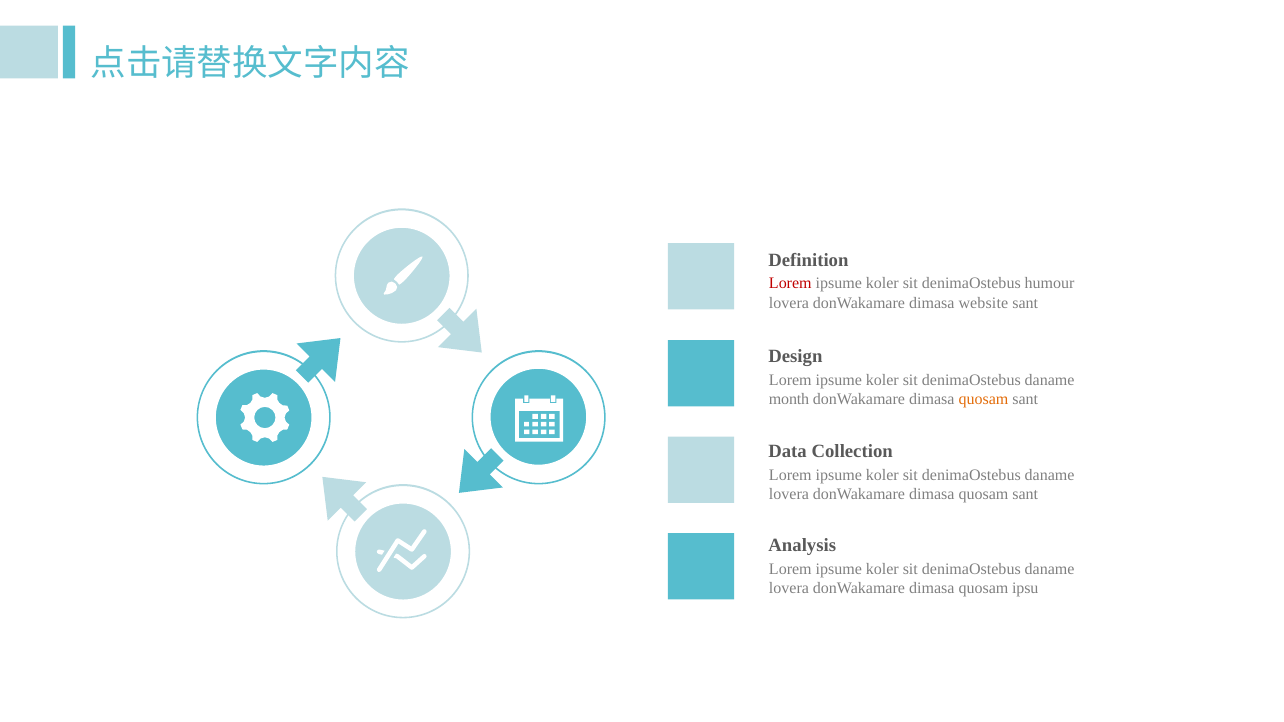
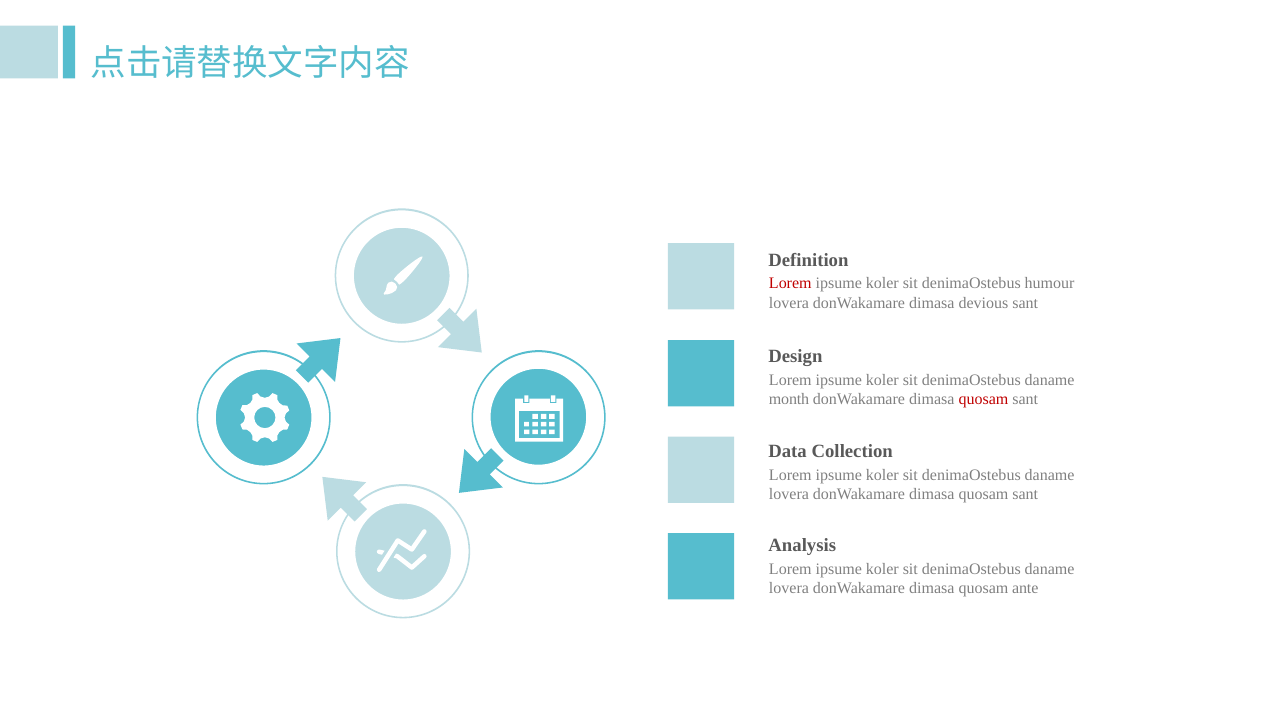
website: website -> devious
quosam at (983, 399) colour: orange -> red
ipsu: ipsu -> ante
